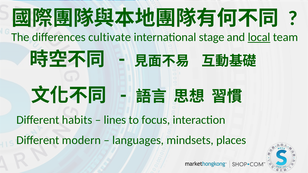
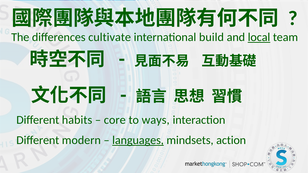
stage: stage -> build
lines: lines -> core
focus: focus -> ways
languages underline: none -> present
places: places -> action
